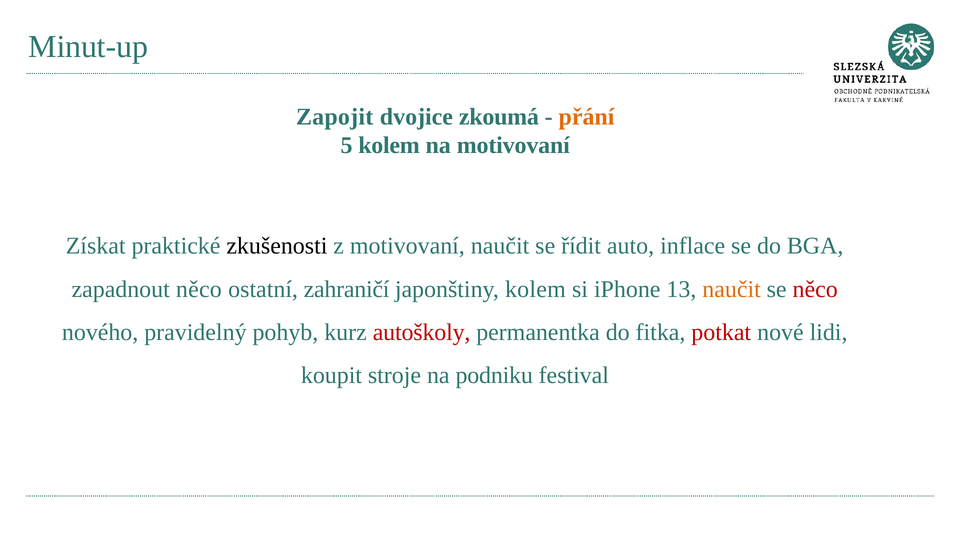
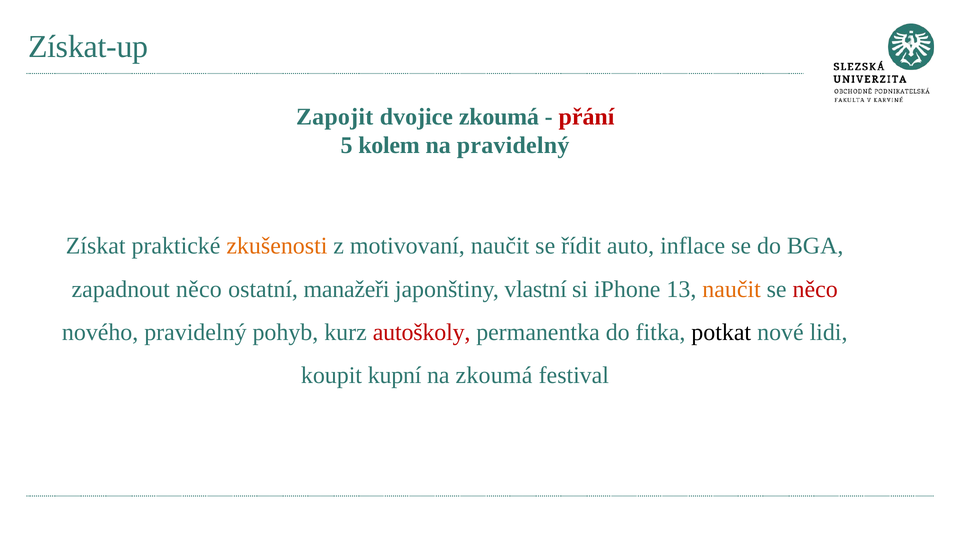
Minut-up: Minut-up -> Získat-up
přání colour: orange -> red
na motivovaní: motivovaní -> pravidelný
zkušenosti colour: black -> orange
zahraničí: zahraničí -> manažeři
japonštiny kolem: kolem -> vlastní
potkat colour: red -> black
stroje: stroje -> kupní
na podniku: podniku -> zkoumá
